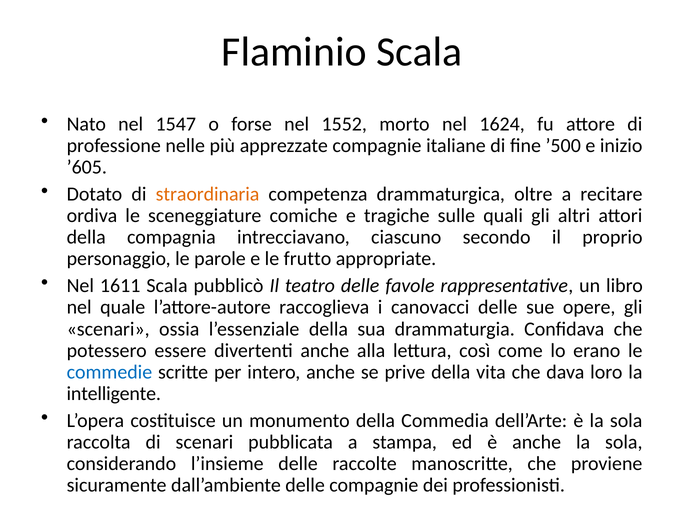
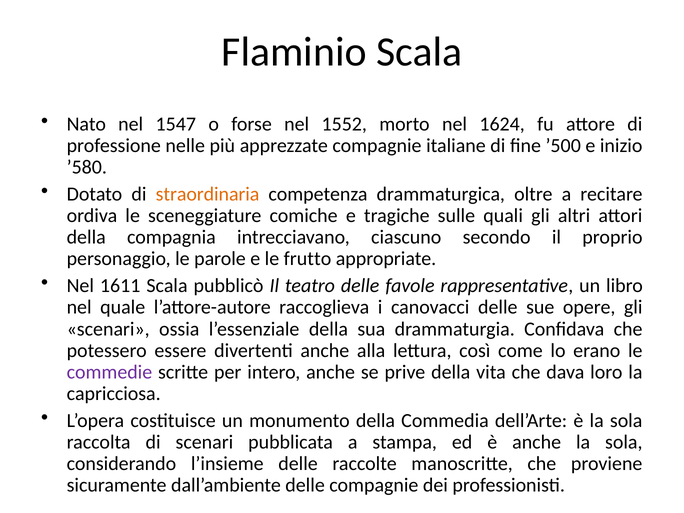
’605: ’605 -> ’580
commedie colour: blue -> purple
intelligente: intelligente -> capricciosa
